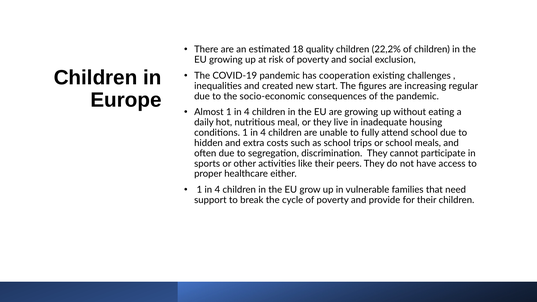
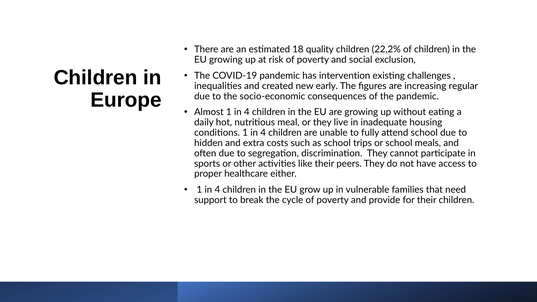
cooperation: cooperation -> intervention
start: start -> early
